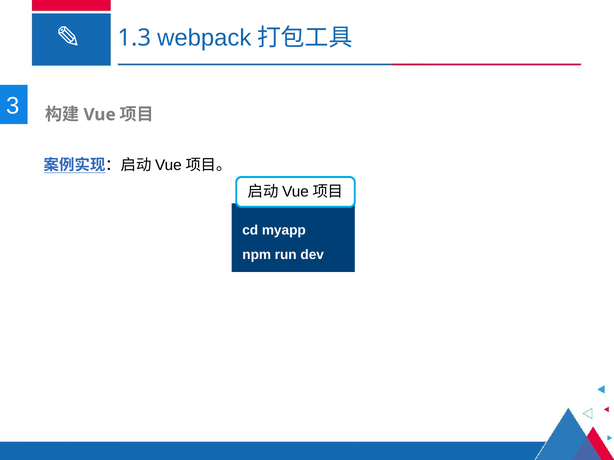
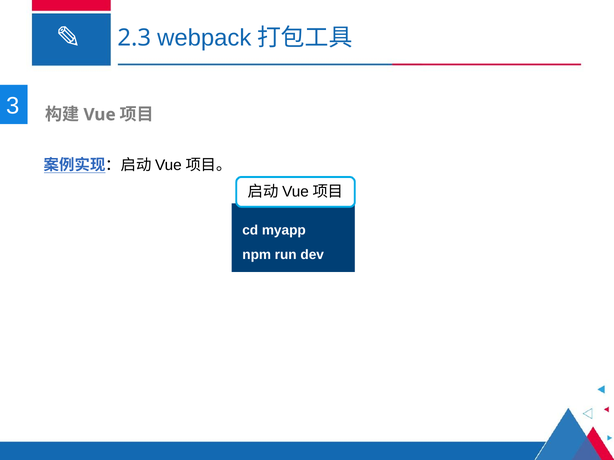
1.3: 1.3 -> 2.3
